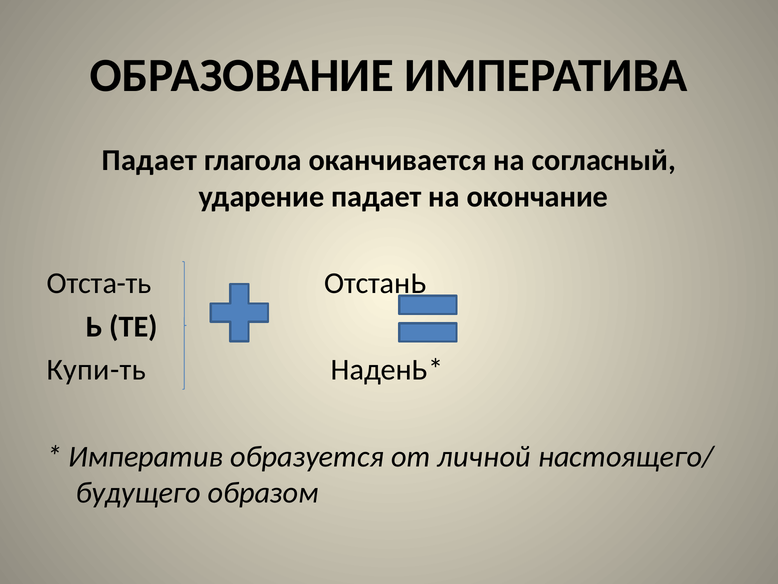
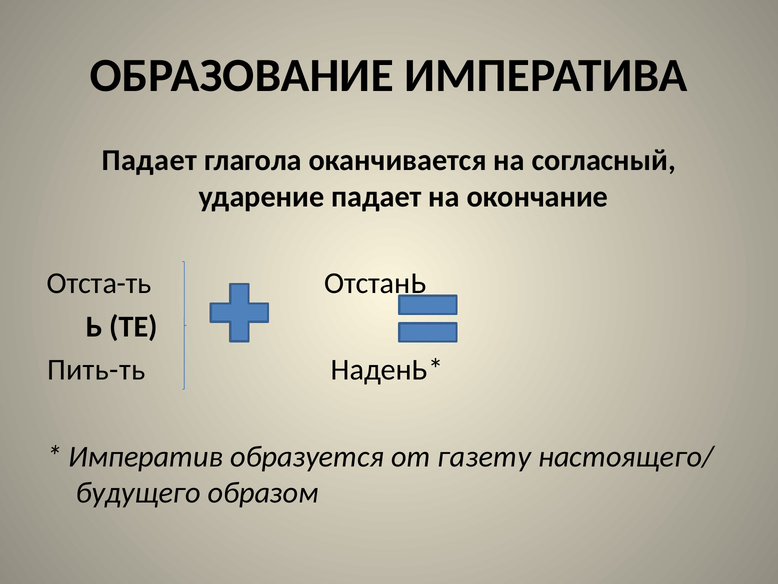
Купи-ть: Купи-ть -> Пить-ть
личной: личной -> газету
